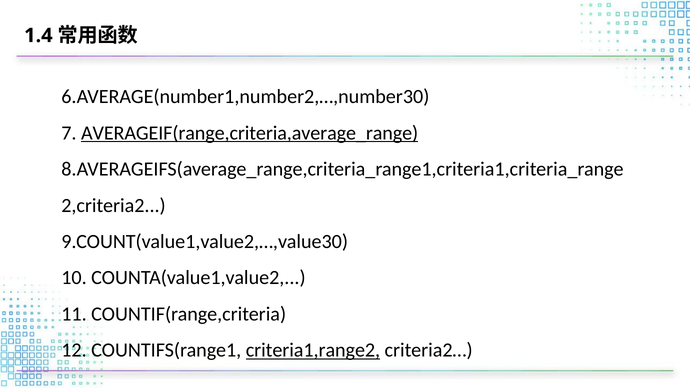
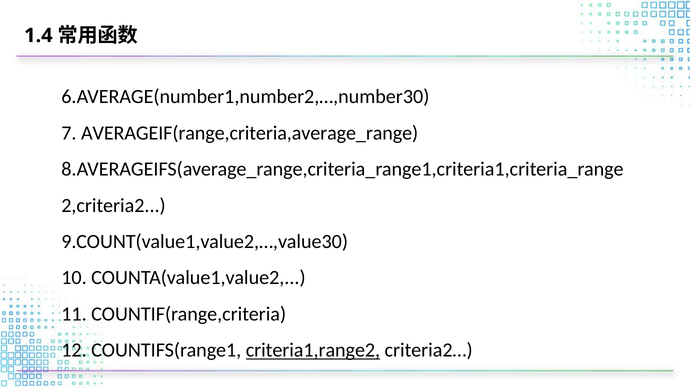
AVERAGEIF(range,criteria,average_range underline: present -> none
